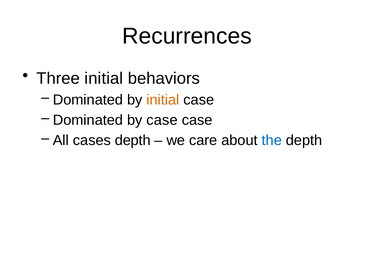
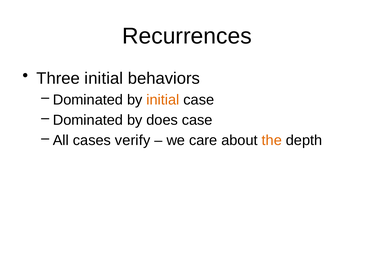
by case: case -> does
cases depth: depth -> verify
the colour: blue -> orange
